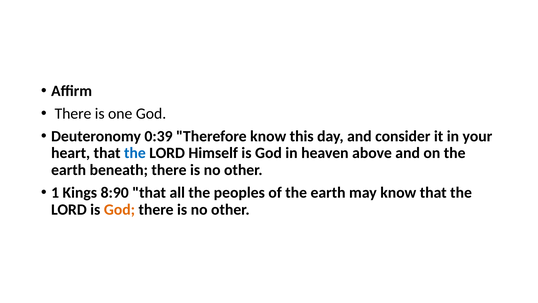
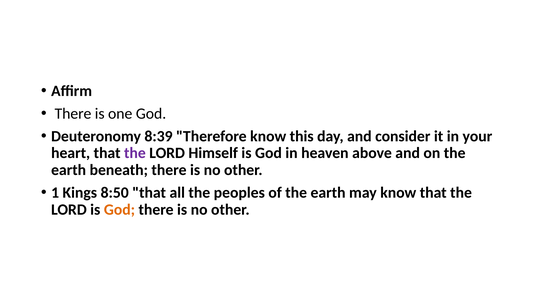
0:39: 0:39 -> 8:39
the at (135, 153) colour: blue -> purple
8:90: 8:90 -> 8:50
